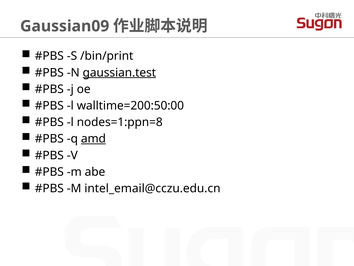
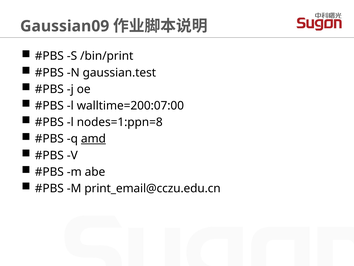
gaussian.test underline: present -> none
walltime=200:50:00: walltime=200:50:00 -> walltime=200:07:00
intel_email@cczu.edu.cn: intel_email@cczu.edu.cn -> print_email@cczu.edu.cn
